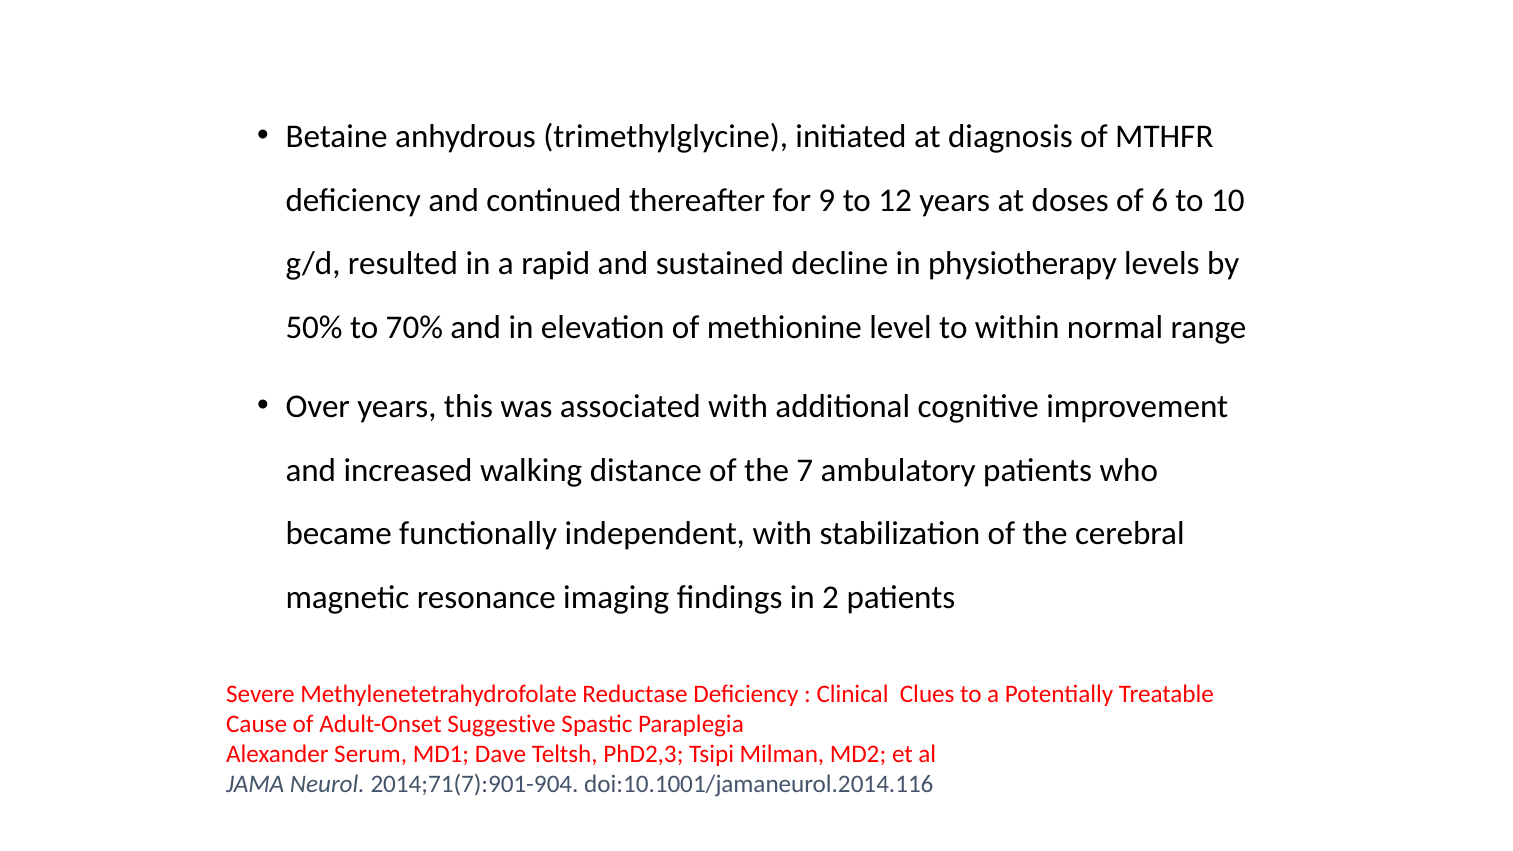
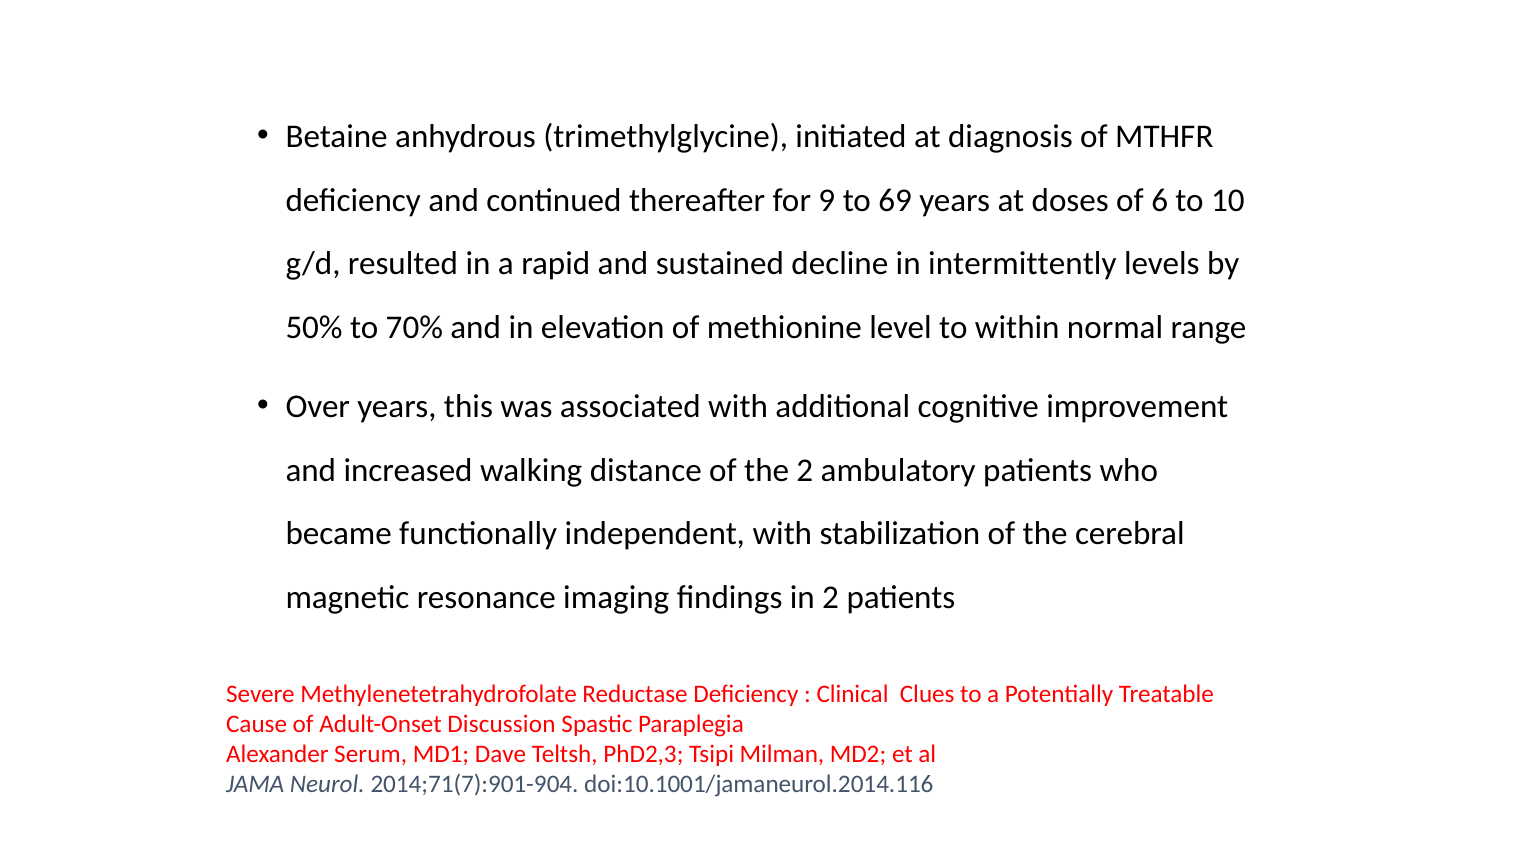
12: 12 -> 69
physiotherapy: physiotherapy -> intermittently
the 7: 7 -> 2
Suggestive: Suggestive -> Discussion
